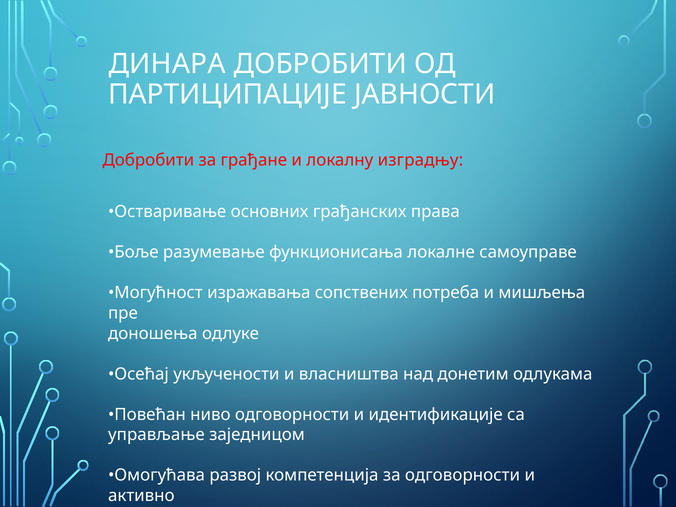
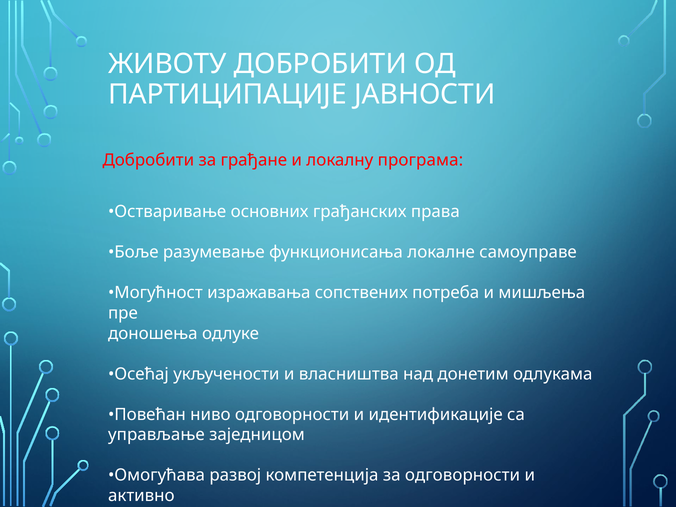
ДИНАРА at (167, 64): ДИНАРА -> ЖИВОТУ
изградњу: изградњу -> програма
